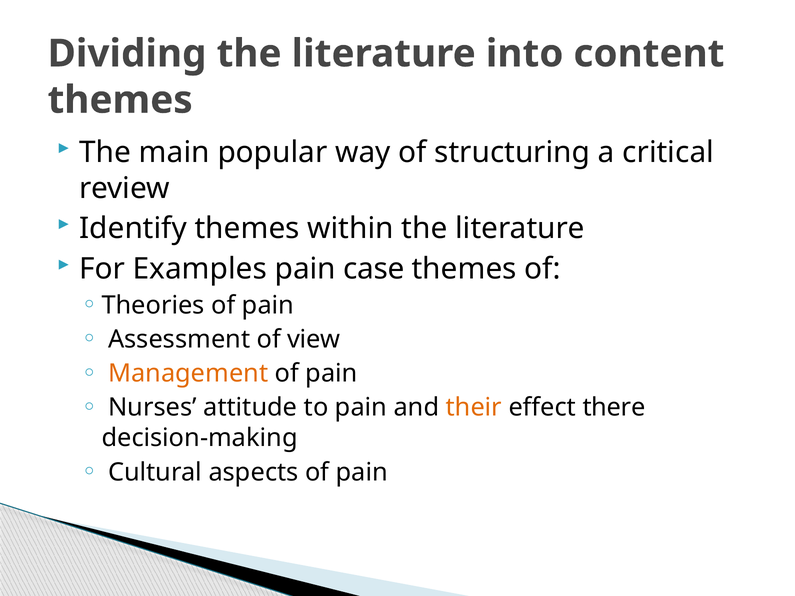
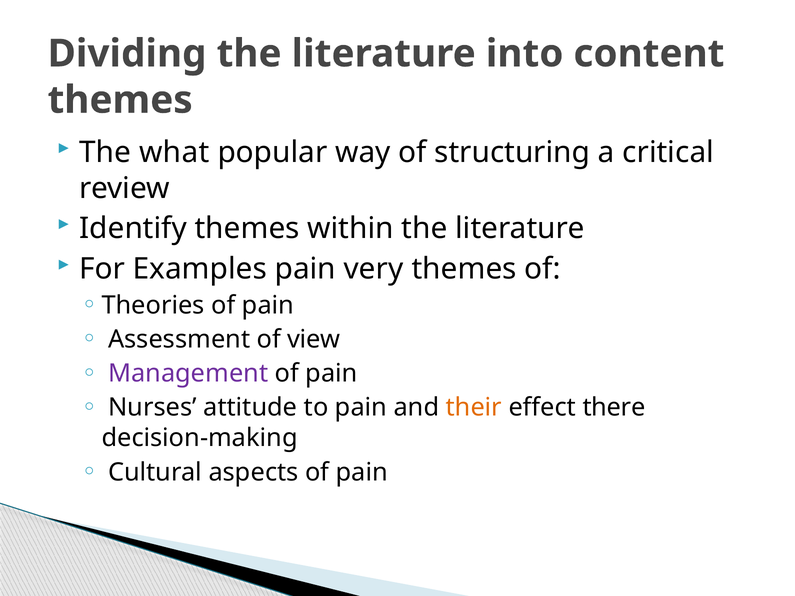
main: main -> what
case: case -> very
Management colour: orange -> purple
